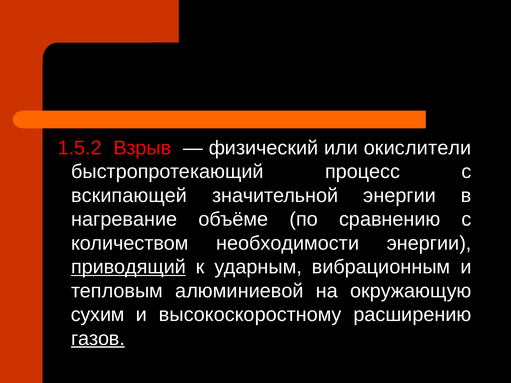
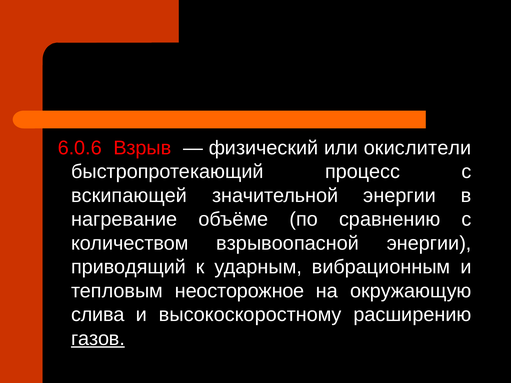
1.5.2: 1.5.2 -> 6.0.6
необходимости: необходимости -> взрывоопасной
приводящий underline: present -> none
алюминиевой: алюминиевой -> неосторожное
сухим: сухим -> слива
